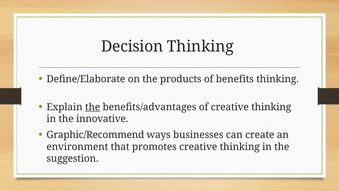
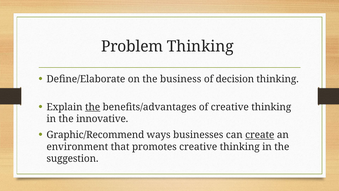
Decision: Decision -> Problem
products: products -> business
benefits: benefits -> decision
create underline: none -> present
